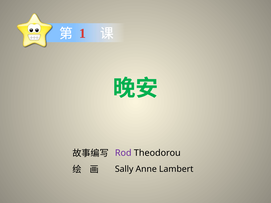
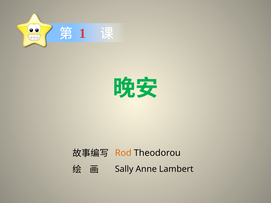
Rod colour: purple -> orange
